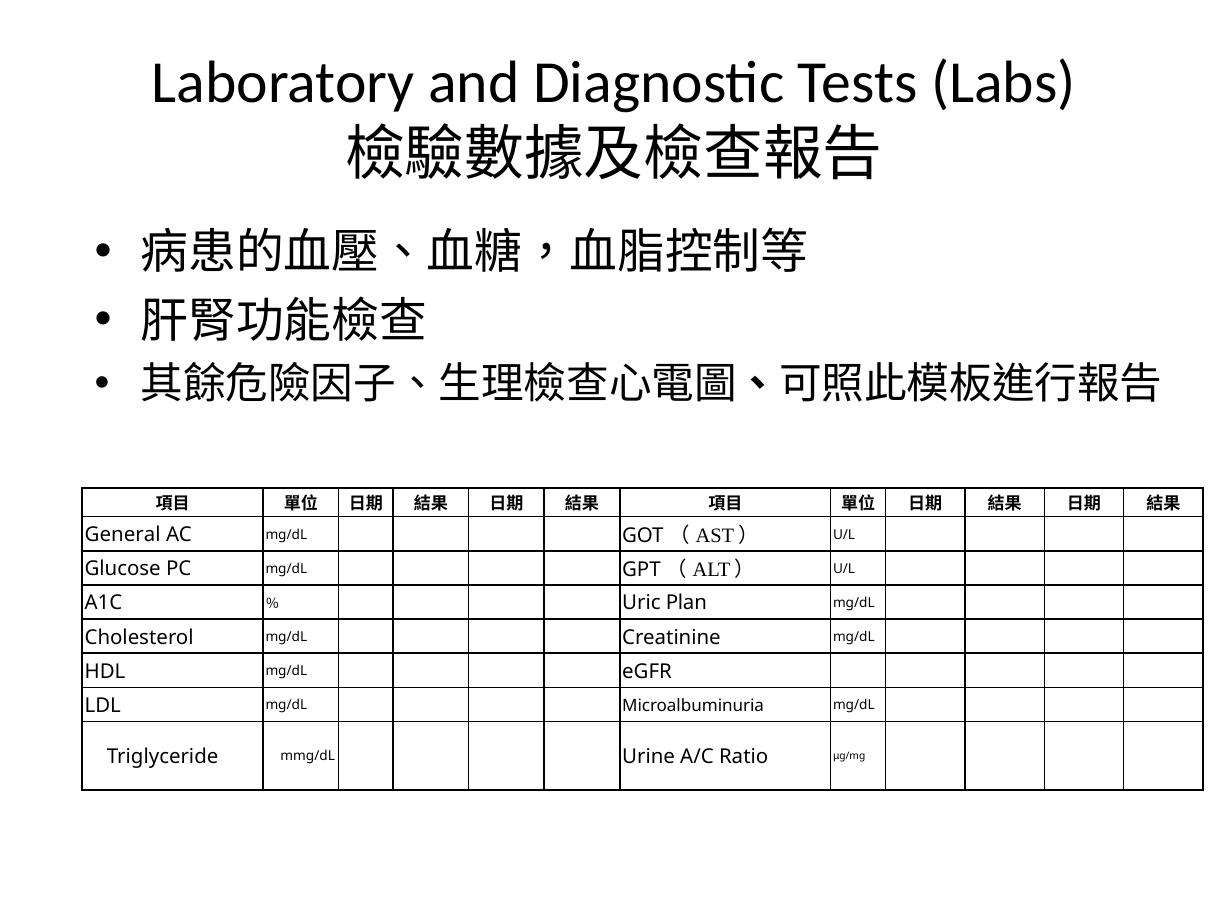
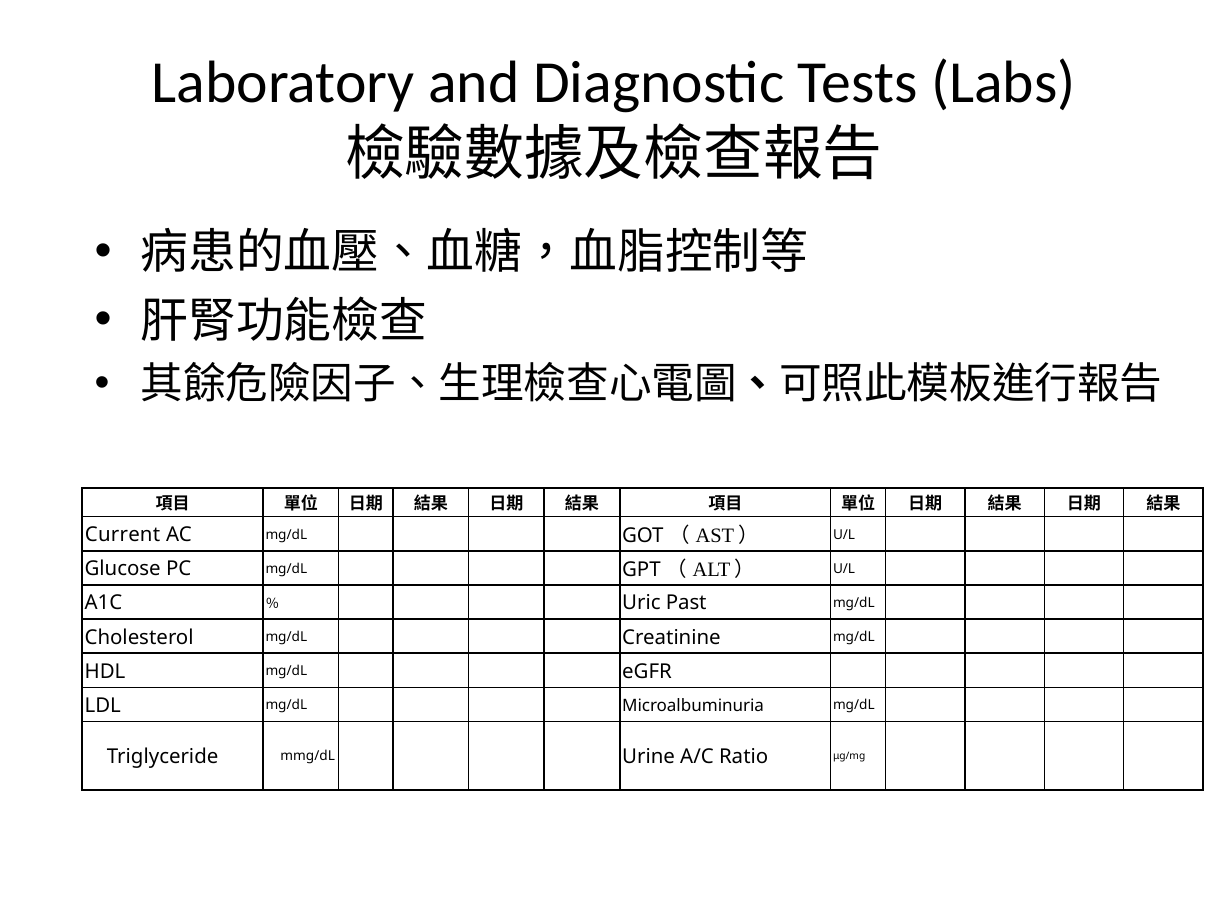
General: General -> Current
Plan: Plan -> Past
